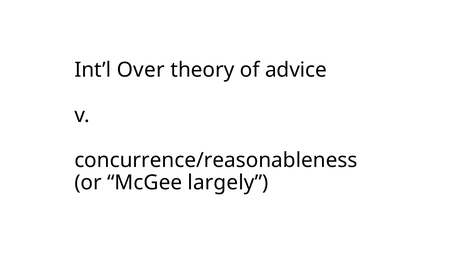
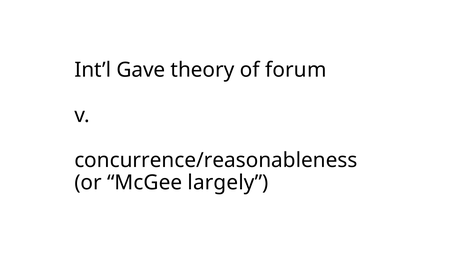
Over: Over -> Gave
advice: advice -> forum
